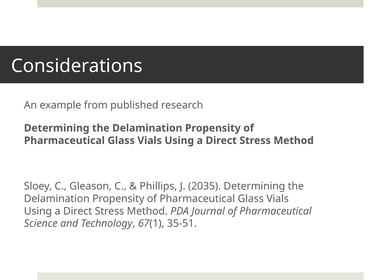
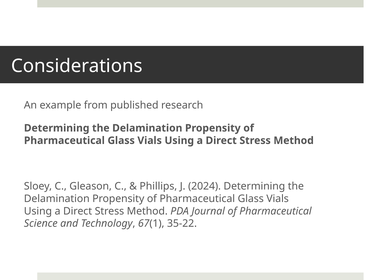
2035: 2035 -> 2024
35-51: 35-51 -> 35-22
